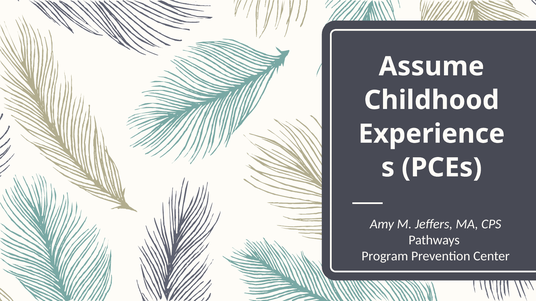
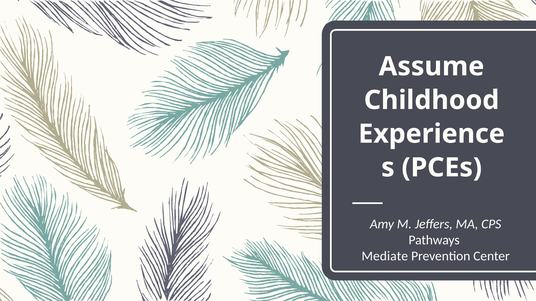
Program: Program -> Mediate
